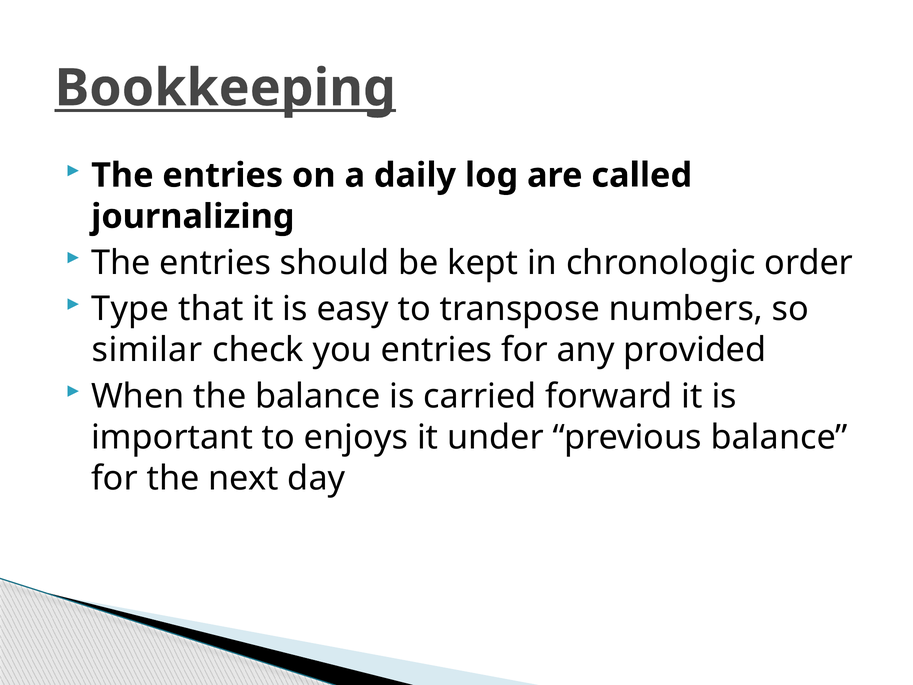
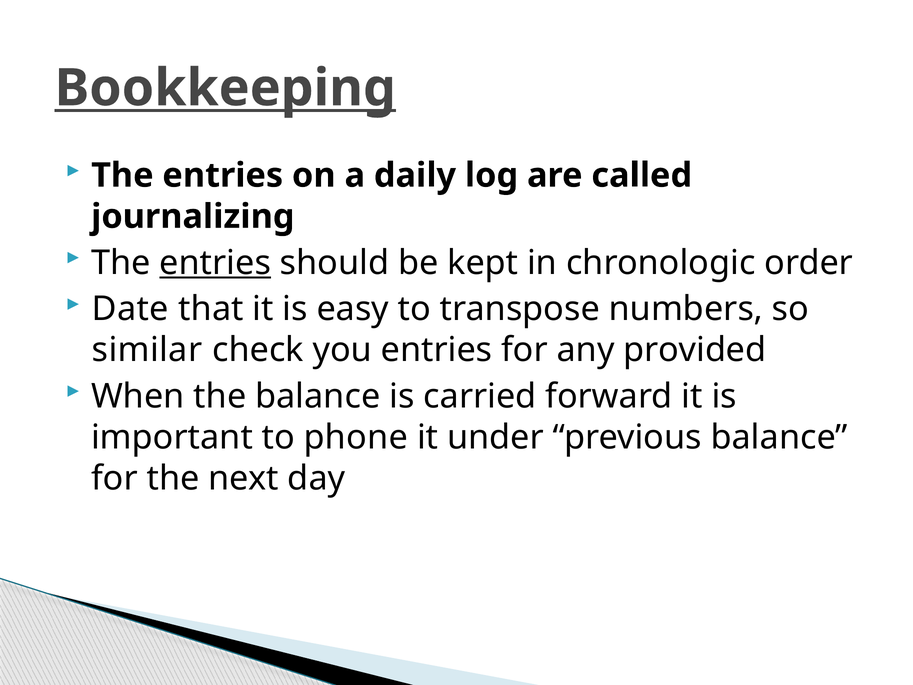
entries at (215, 263) underline: none -> present
Type: Type -> Date
enjoys: enjoys -> phone
